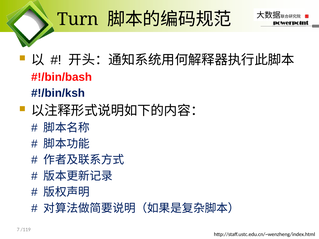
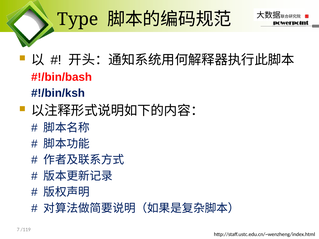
Turn: Turn -> Type
